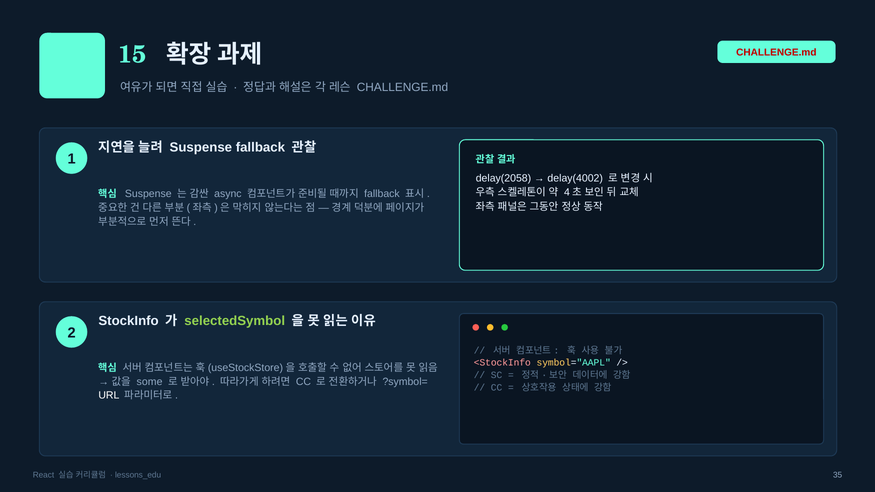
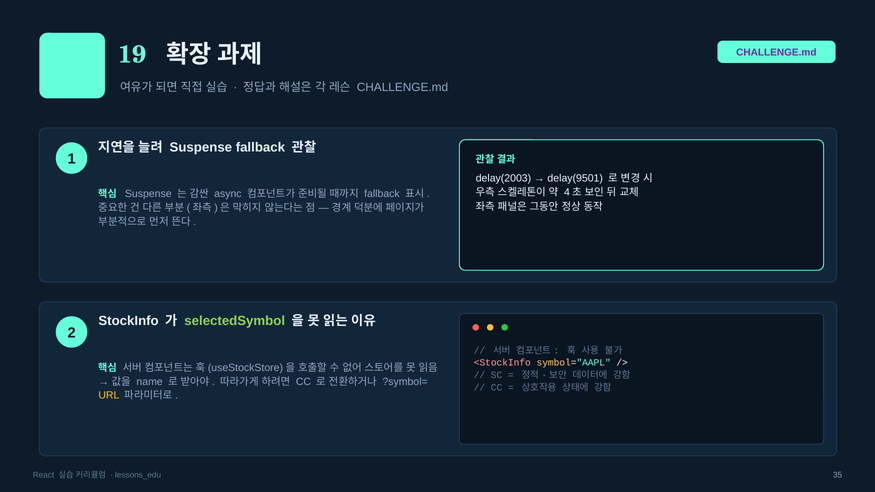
CHALLENGE.md at (776, 52) colour: red -> purple
15: 15 -> 19
delay(2058: delay(2058 -> delay(2003
delay(4002: delay(4002 -> delay(9501
some: some -> name
URL colour: white -> yellow
